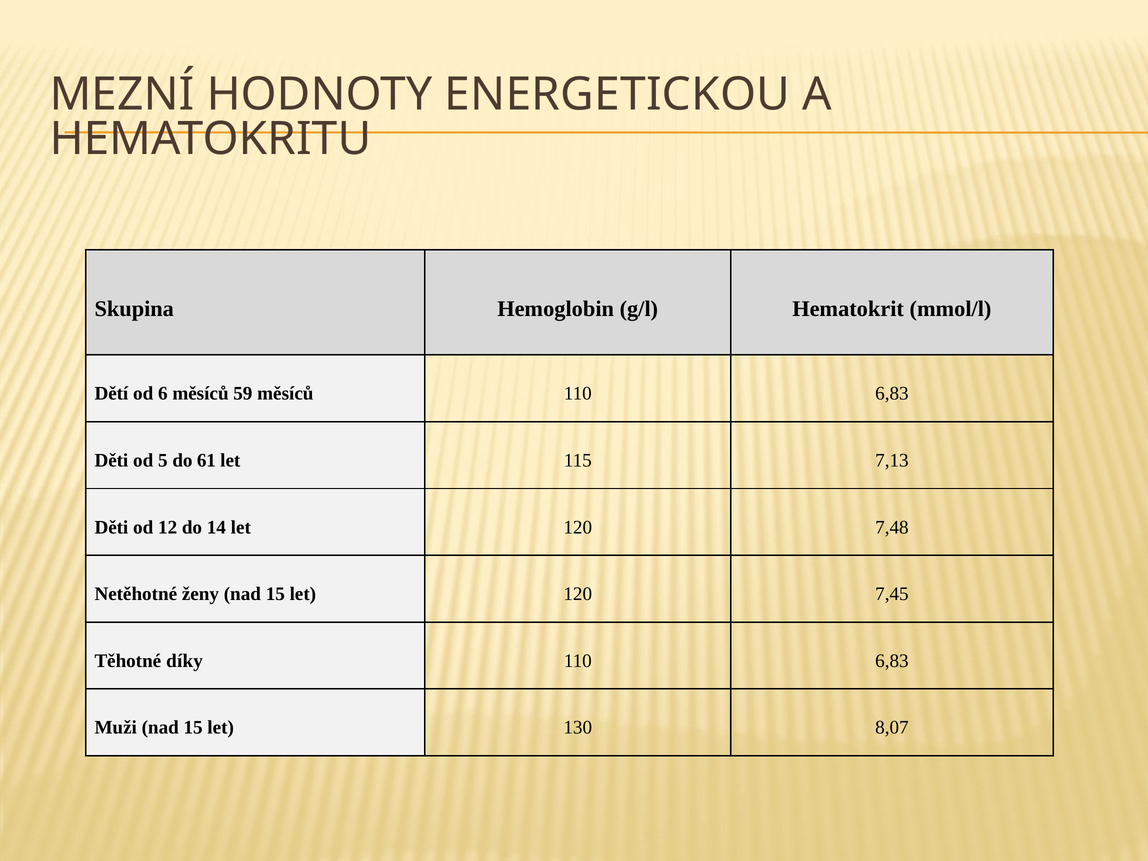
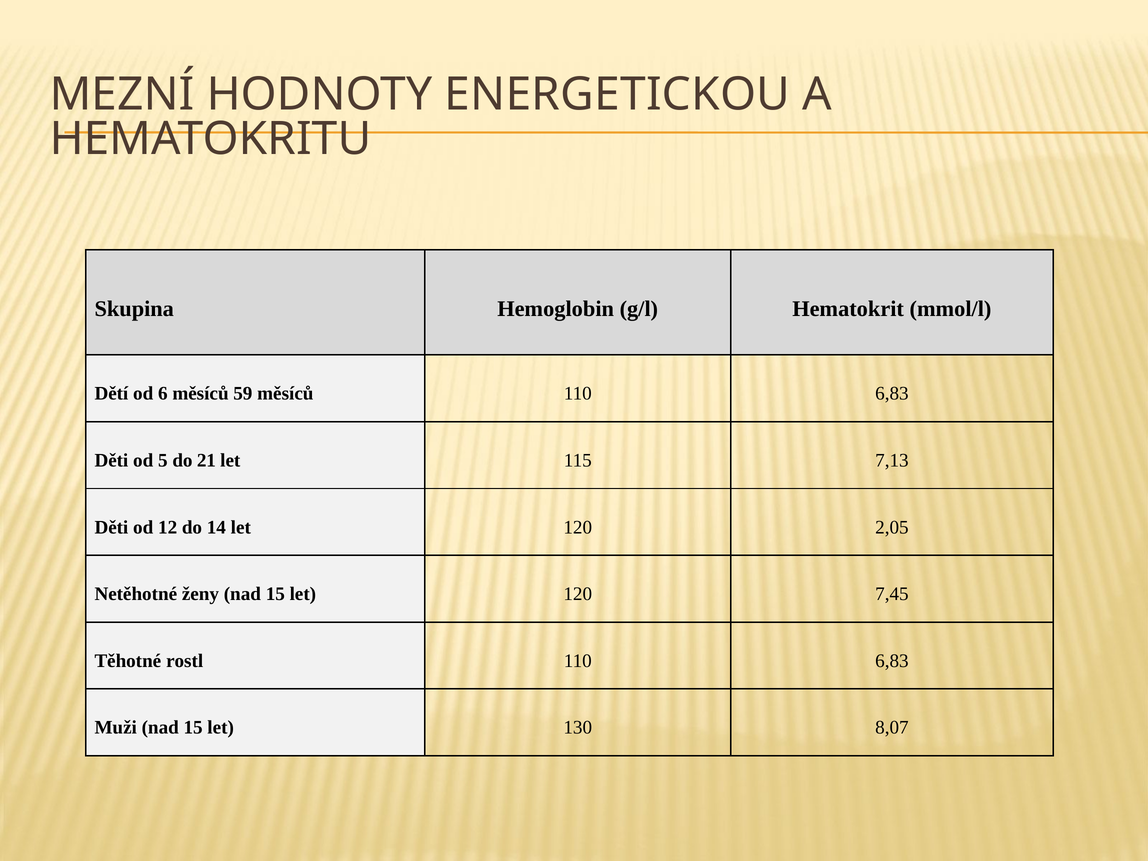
61: 61 -> 21
7,48: 7,48 -> 2,05
díky: díky -> rostl
